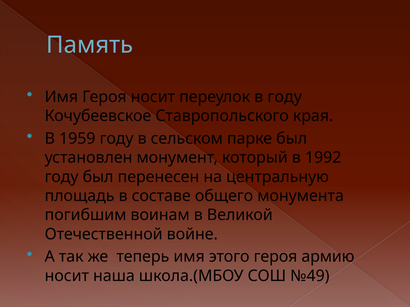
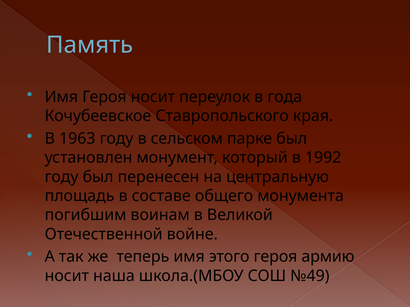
в году: году -> года
1959: 1959 -> 1963
